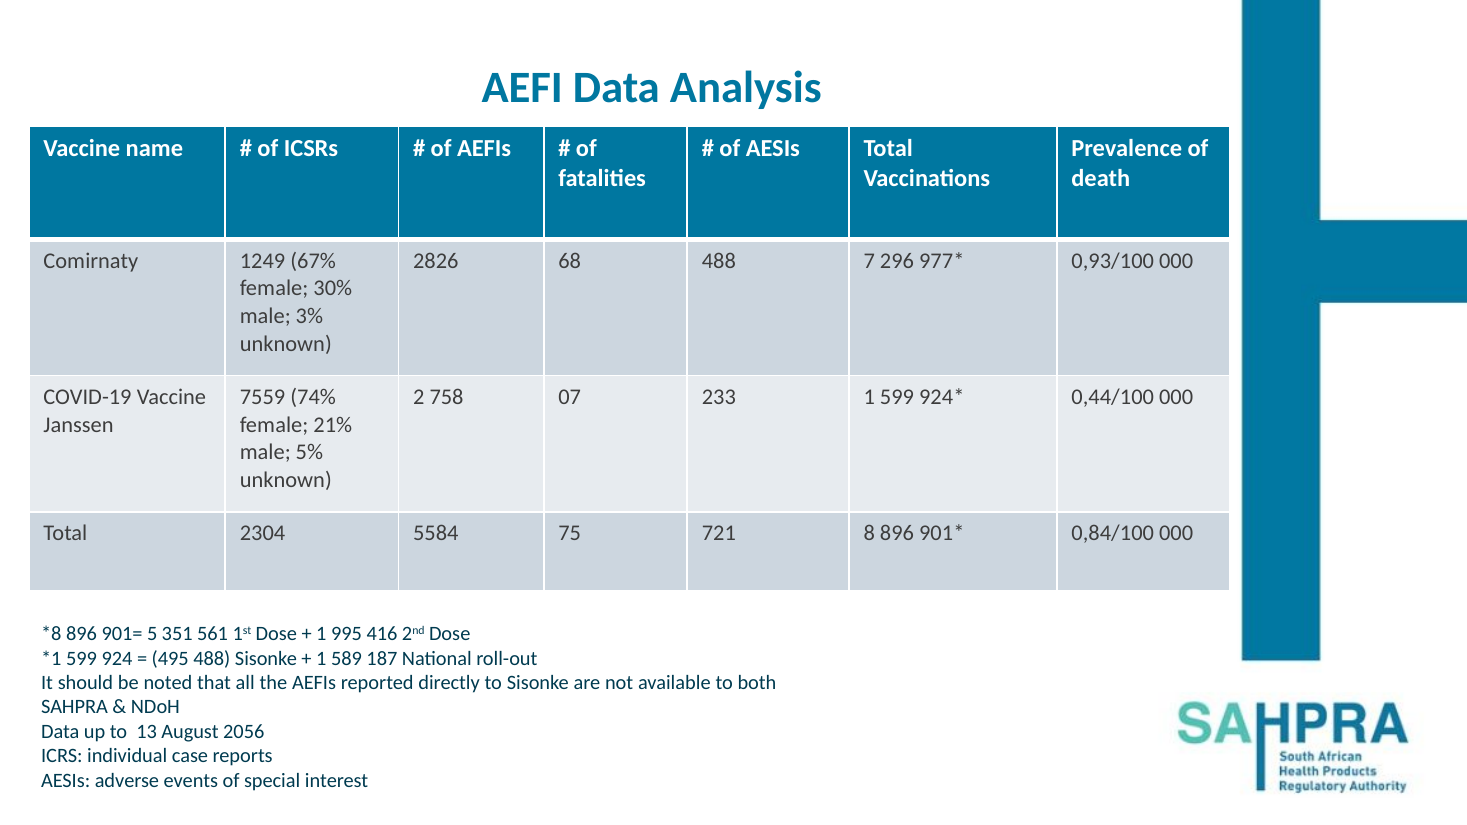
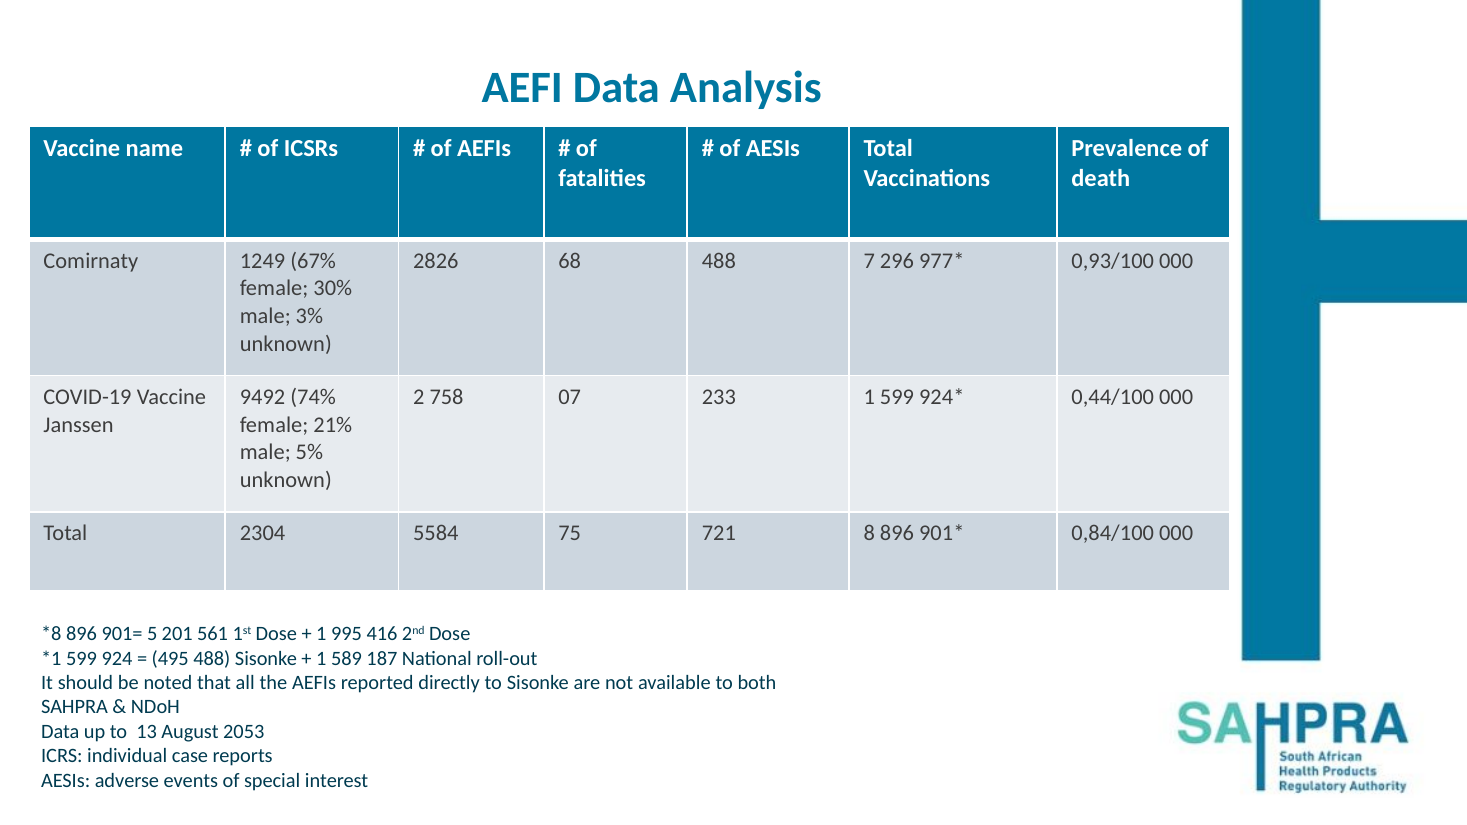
7559: 7559 -> 9492
351: 351 -> 201
2056: 2056 -> 2053
